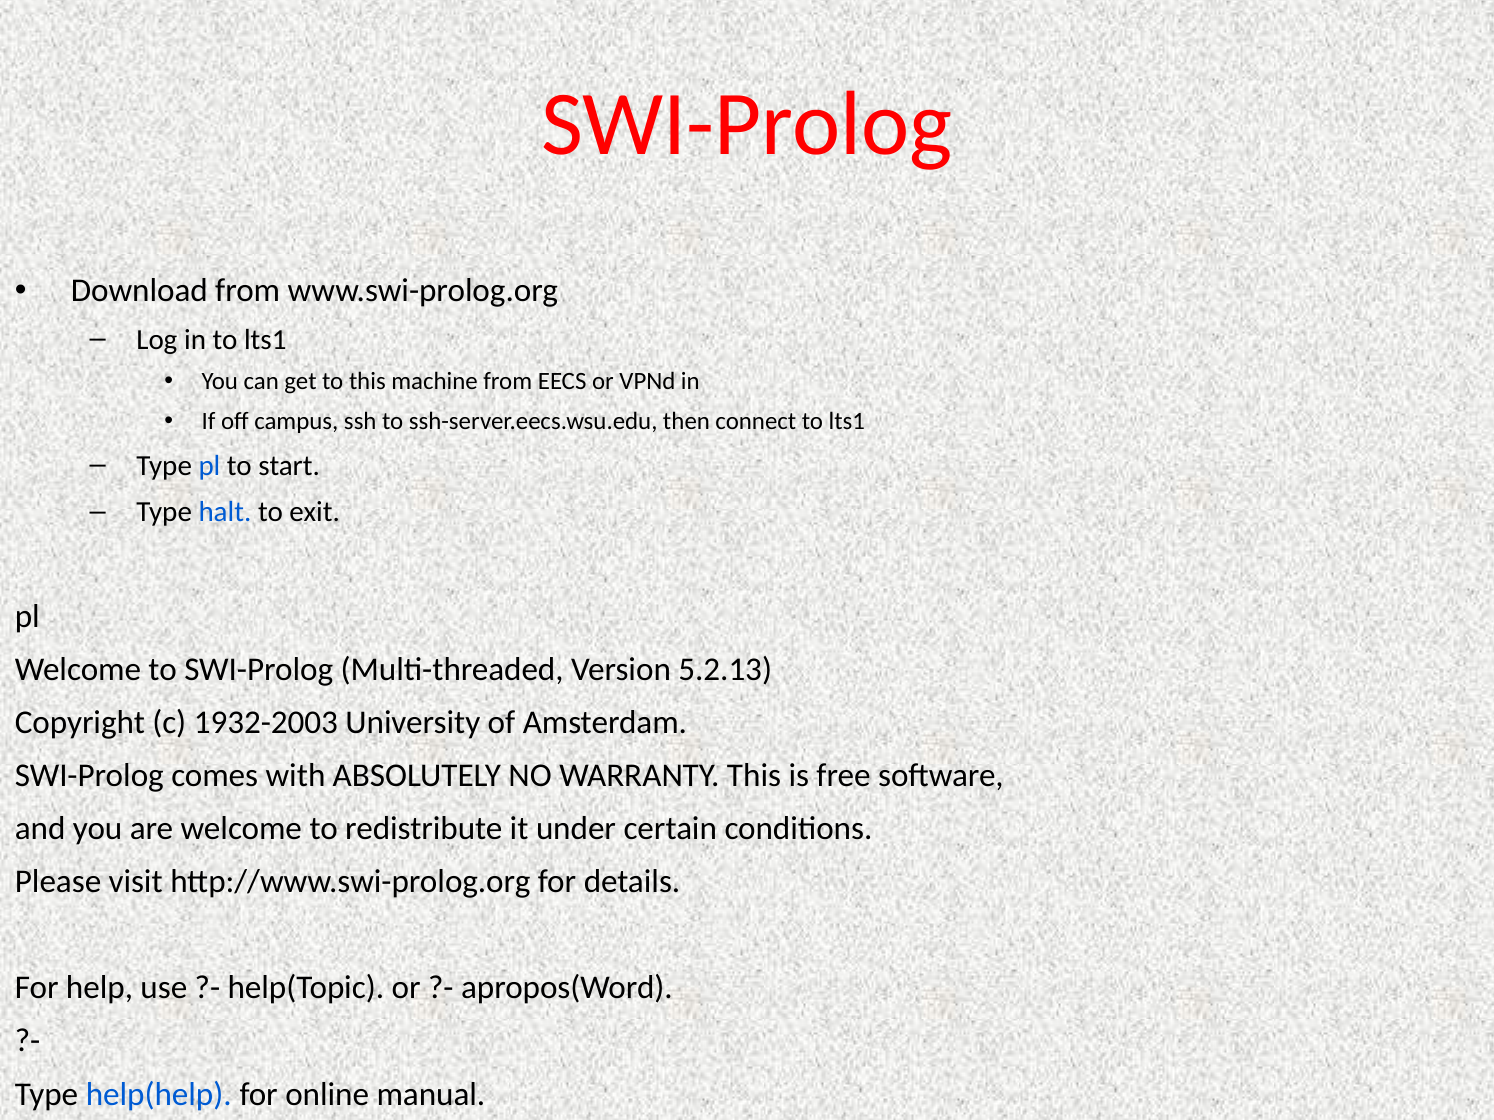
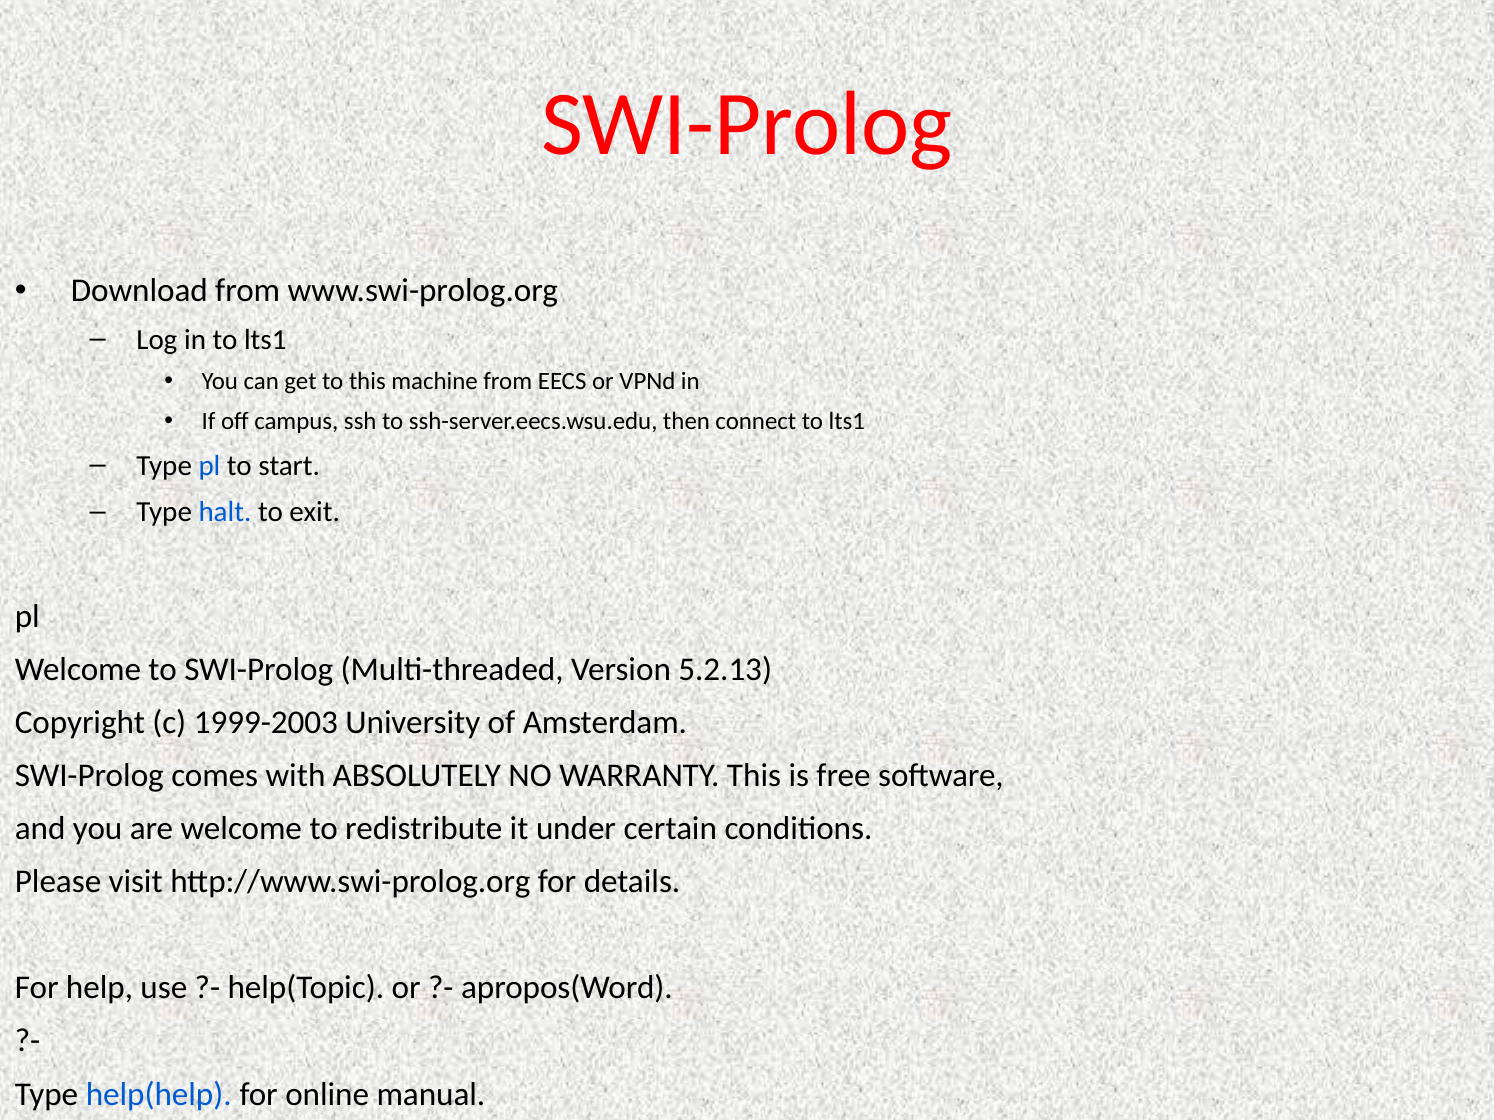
1932-2003: 1932-2003 -> 1999-2003
